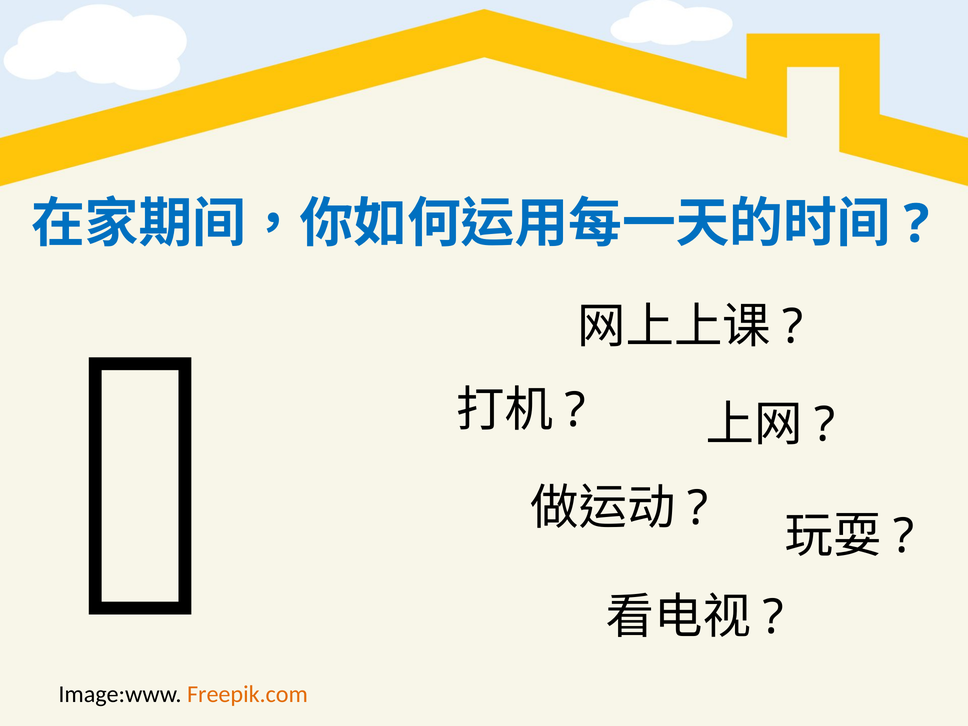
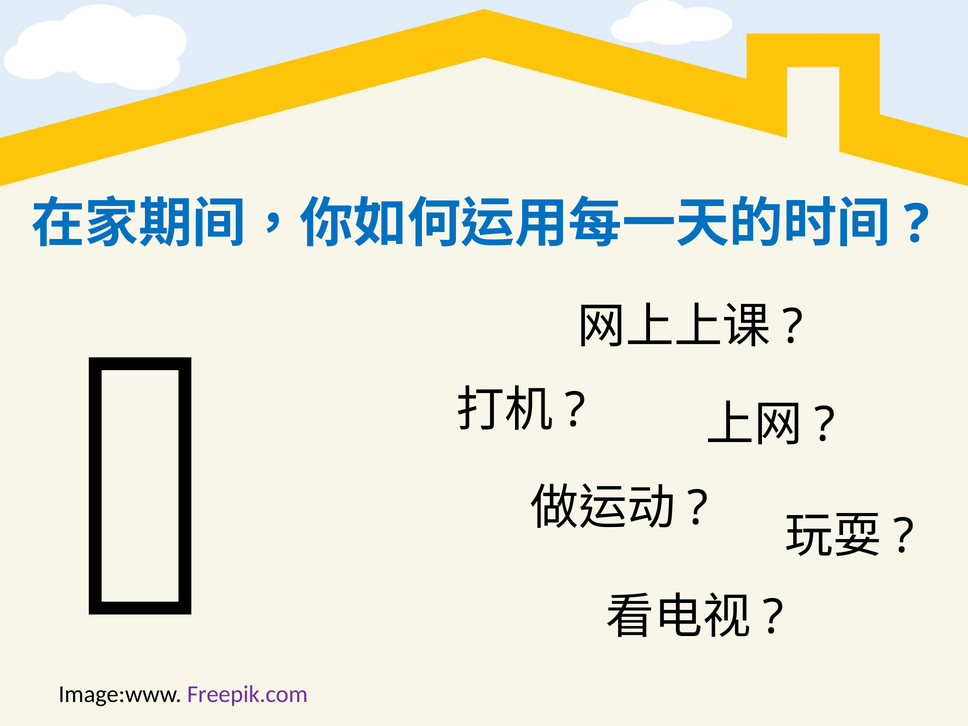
Freepik.com colour: orange -> purple
